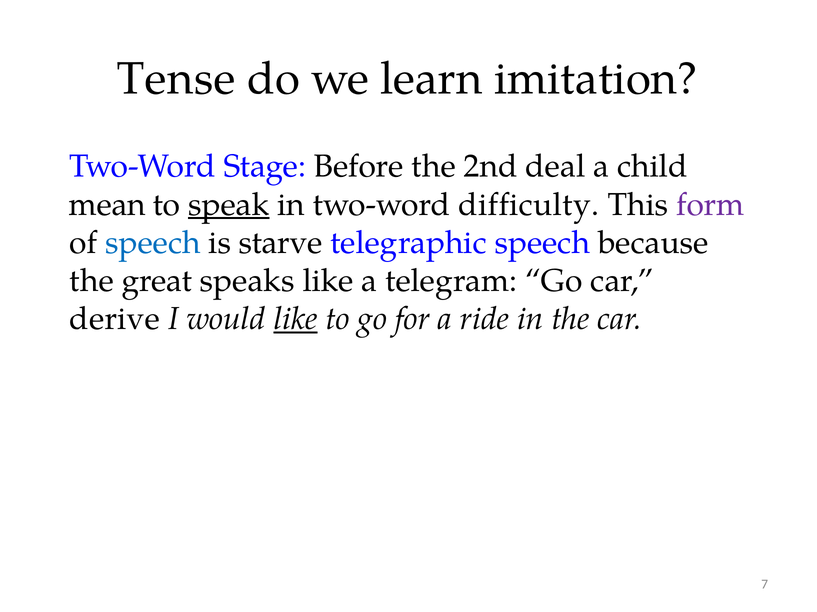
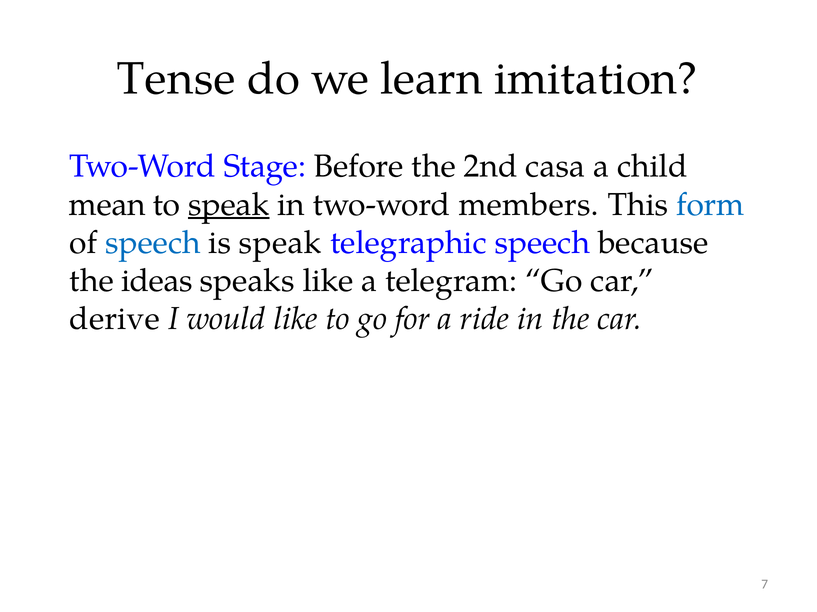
deal: deal -> casa
difficulty: difficulty -> members
form colour: purple -> blue
is starve: starve -> speak
great: great -> ideas
like at (296, 319) underline: present -> none
